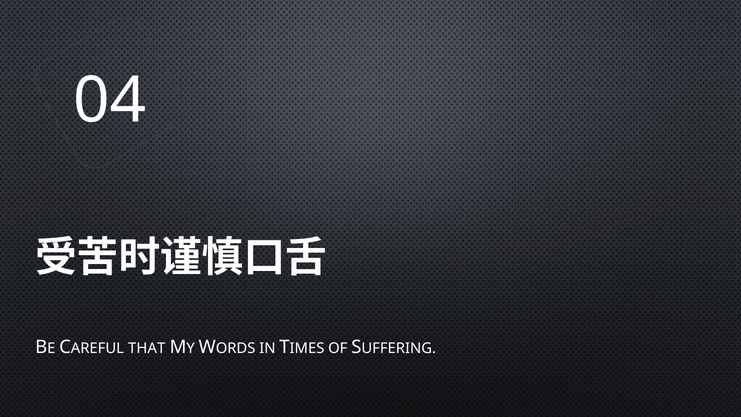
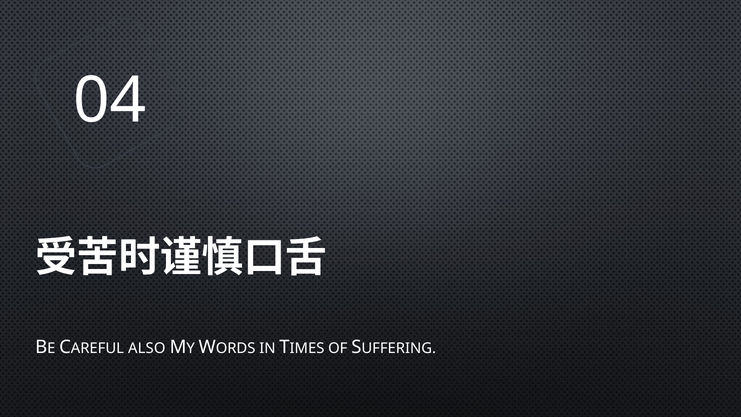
THAT: THAT -> ALSO
